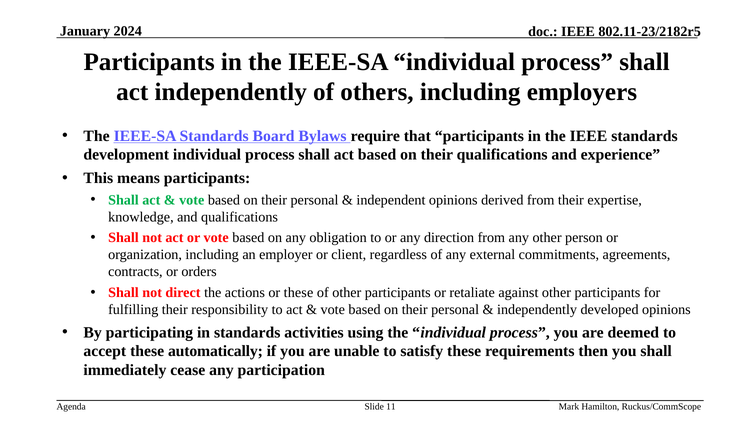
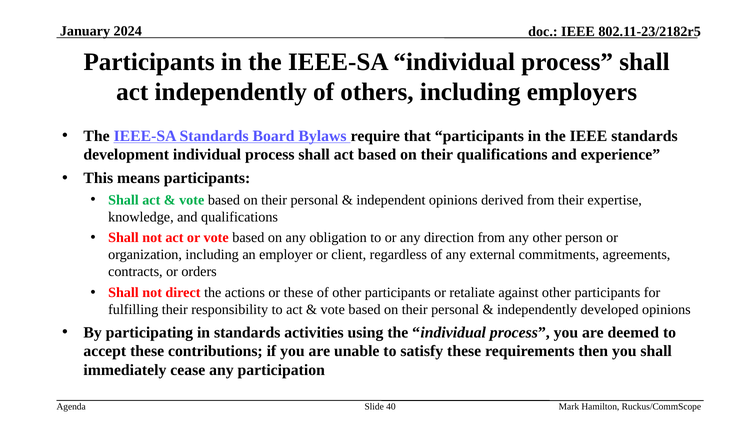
automatically: automatically -> contributions
11: 11 -> 40
